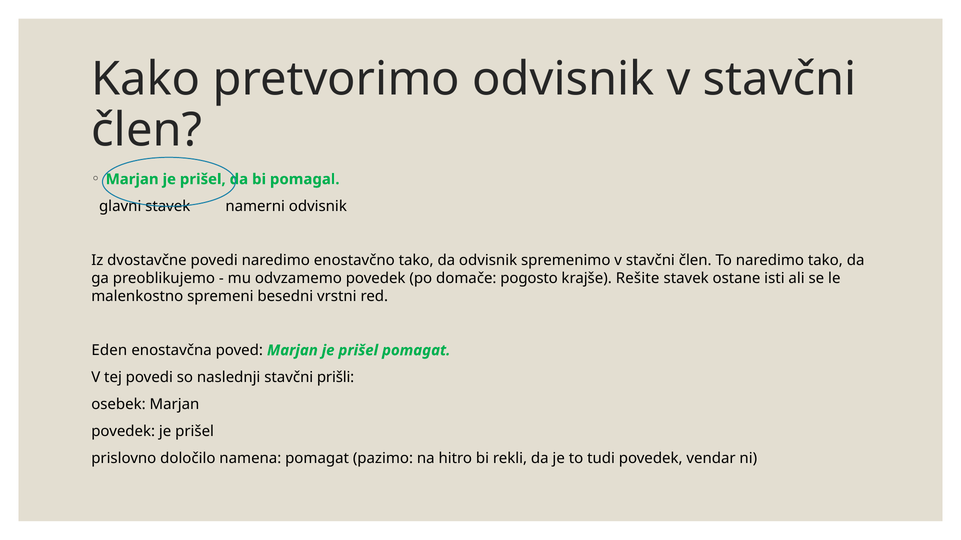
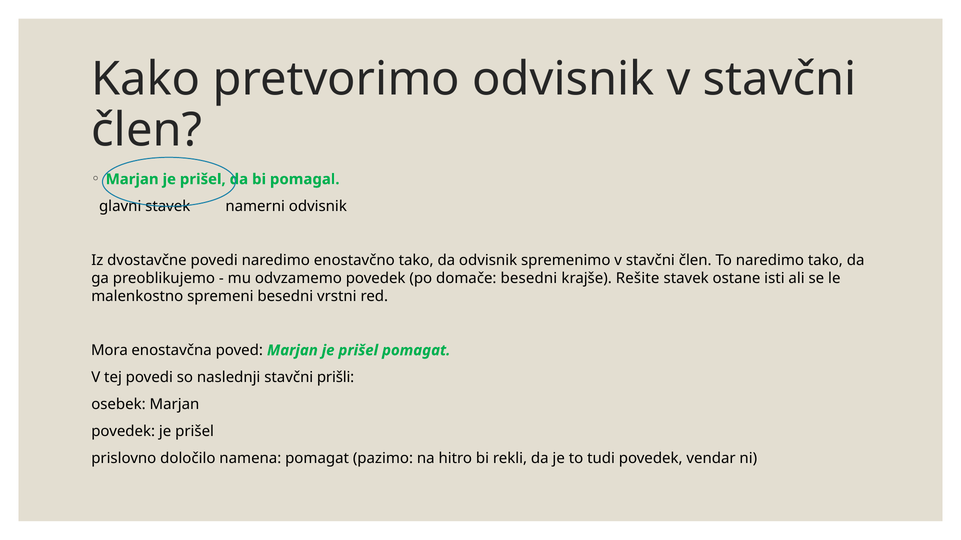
domače pogosto: pogosto -> besedni
Eden: Eden -> Mora
